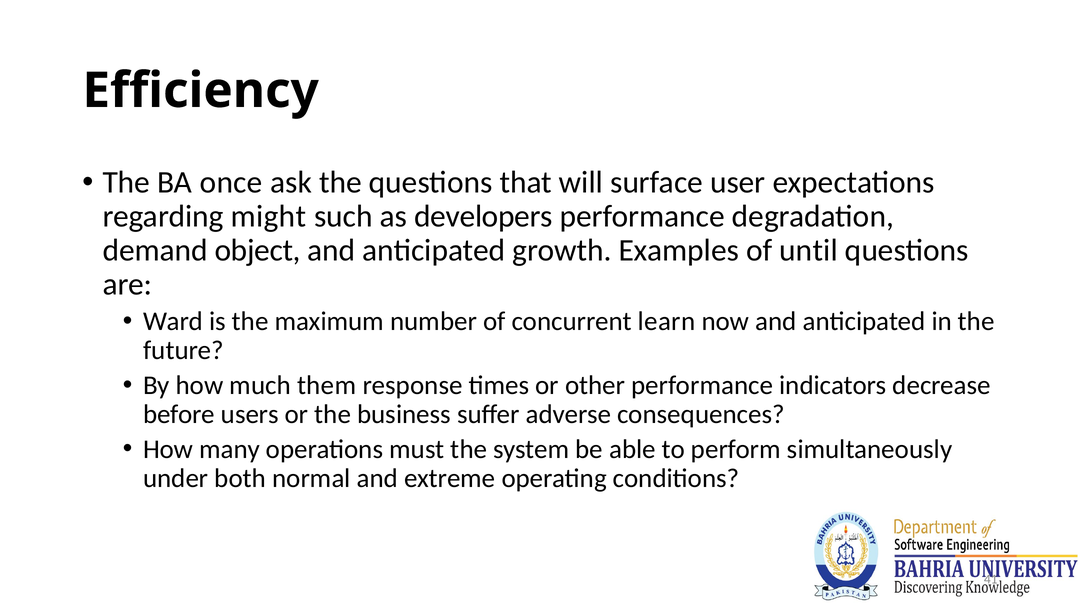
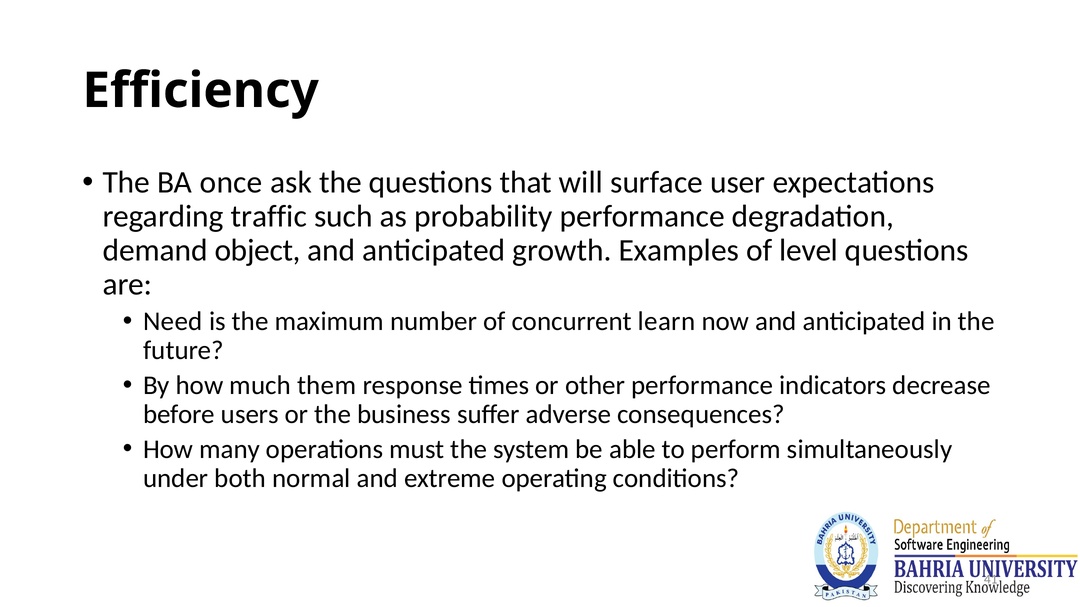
might: might -> traffic
developers: developers -> probability
until: until -> level
Ward: Ward -> Need
